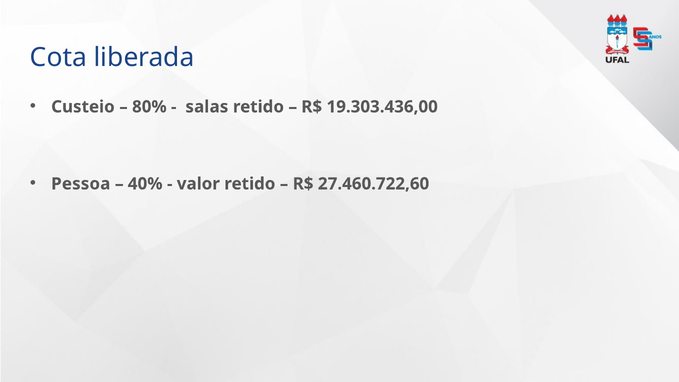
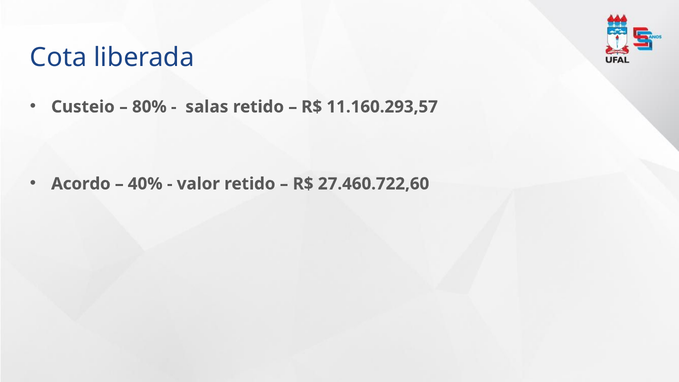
19.303.436,00: 19.303.436,00 -> 11.160.293,57
Pessoa: Pessoa -> Acordo
